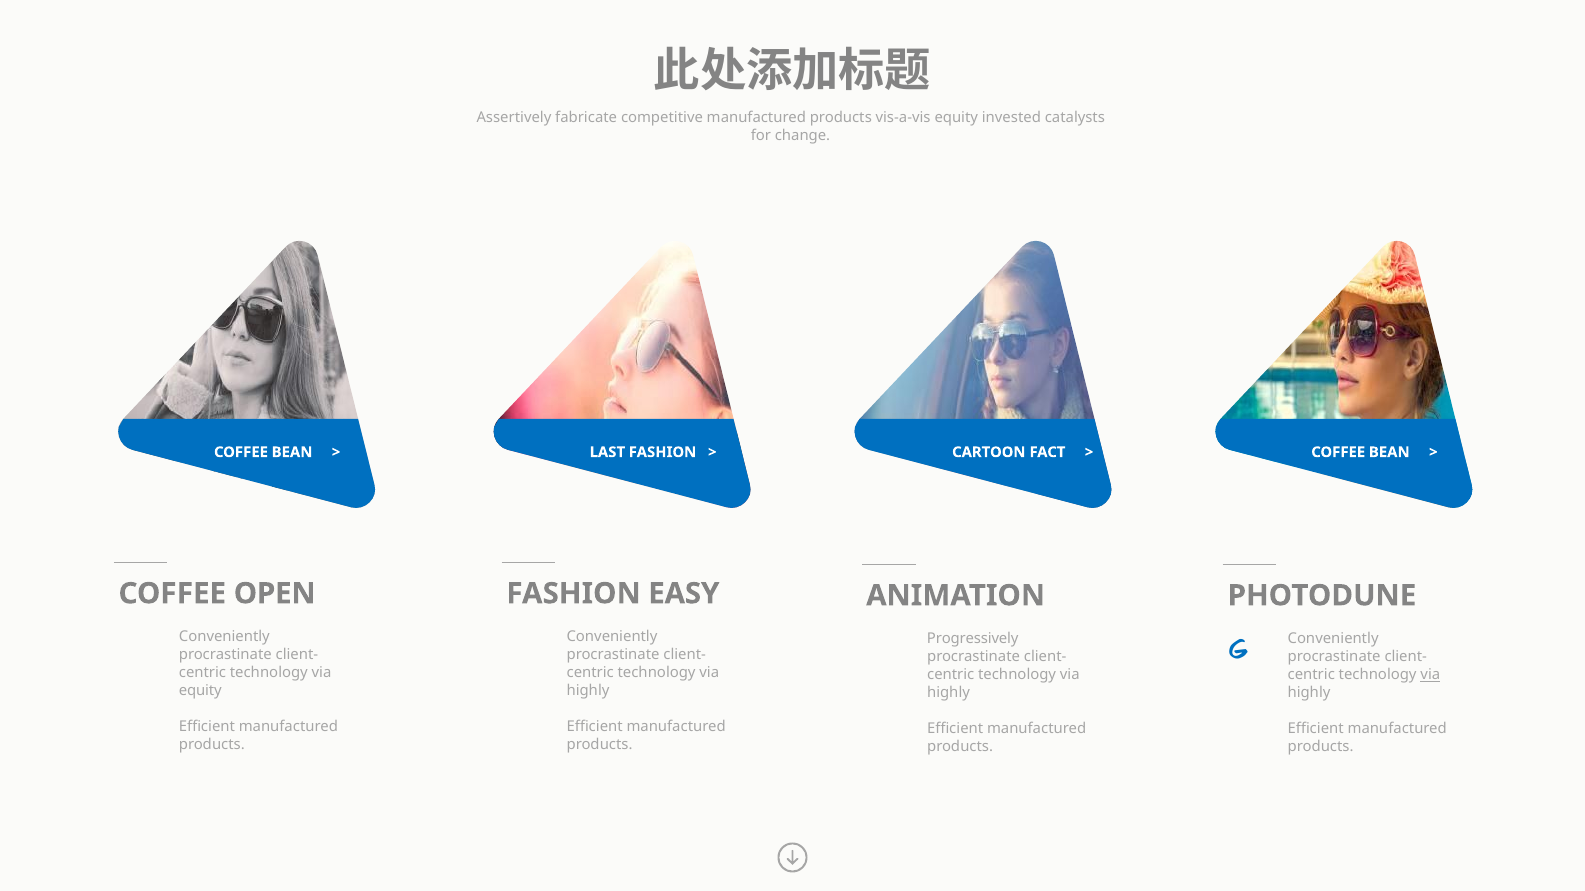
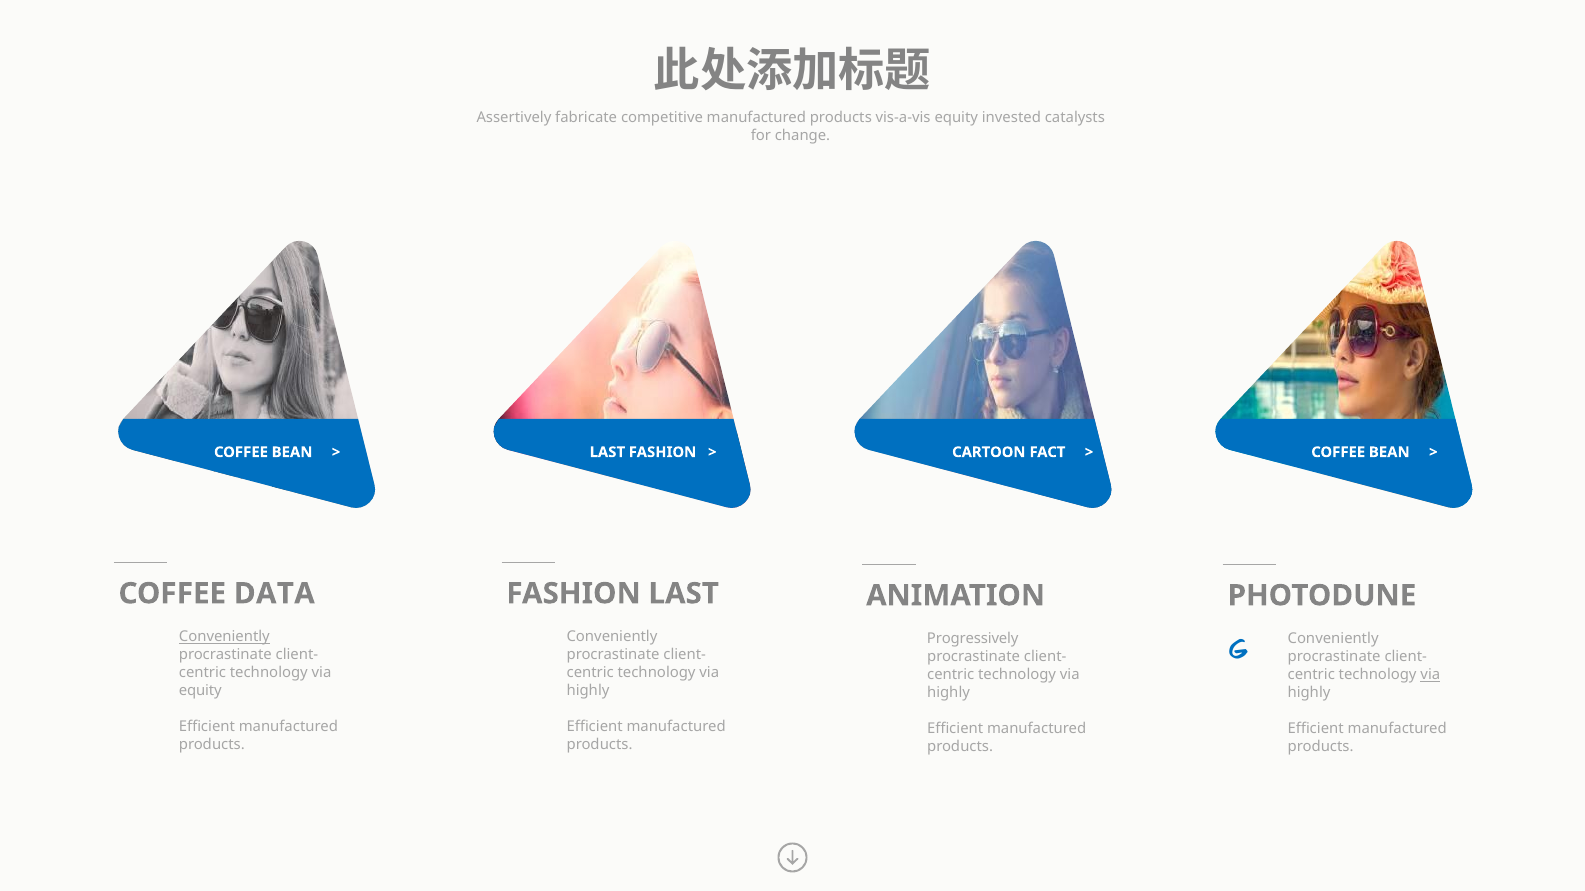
OPEN: OPEN -> DATA
FASHION EASY: EASY -> LAST
Conveniently at (224, 637) underline: none -> present
